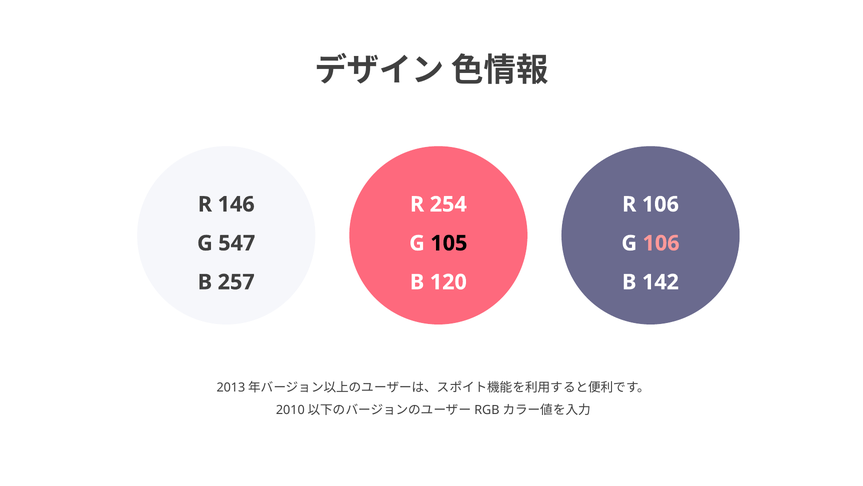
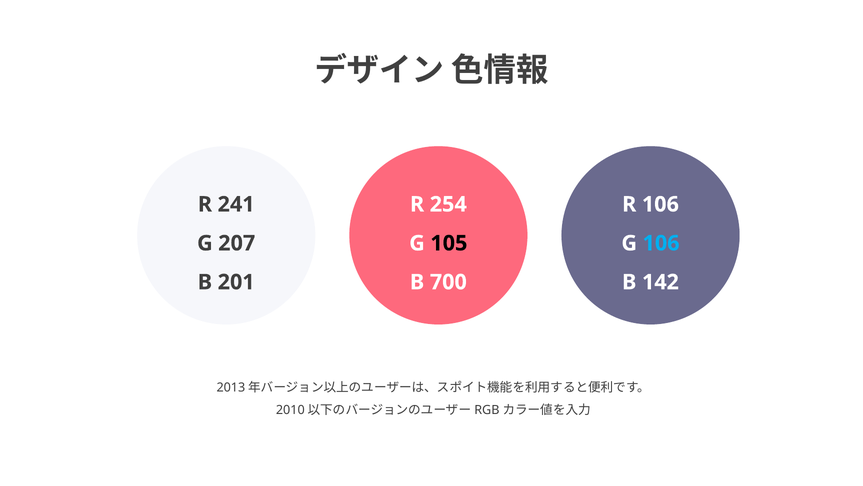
146: 146 -> 241
547: 547 -> 207
106 at (661, 243) colour: pink -> light blue
257: 257 -> 201
120: 120 -> 700
